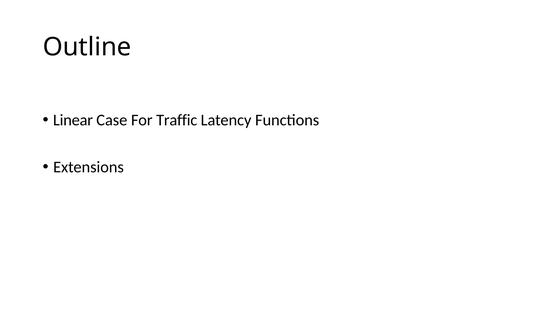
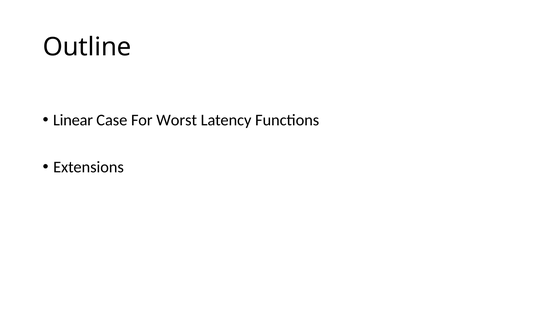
Traffic: Traffic -> Worst
